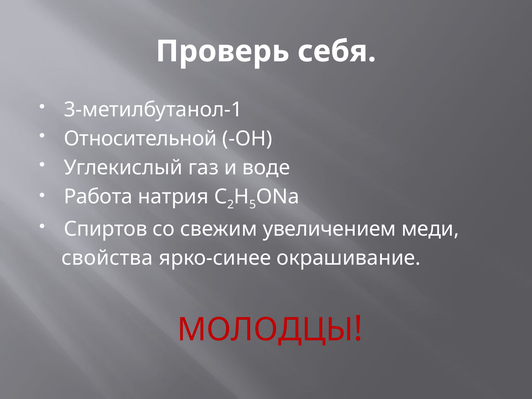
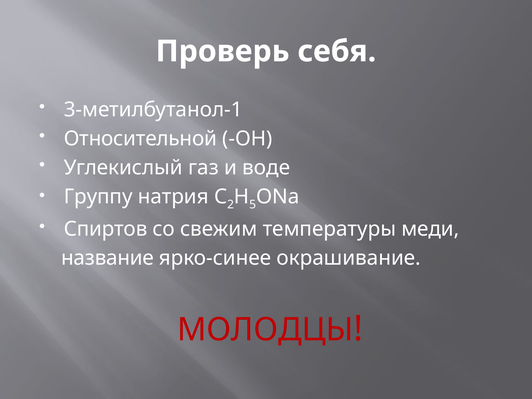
Работа: Работа -> Группу
увеличением: увеличением -> температуры
свойства: свойства -> название
